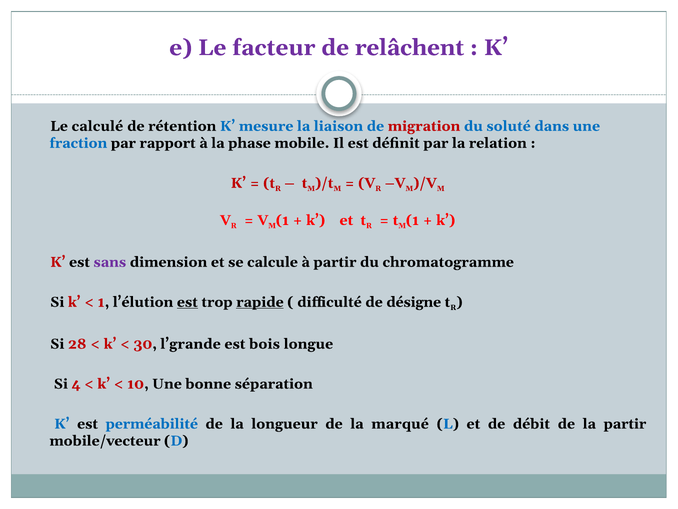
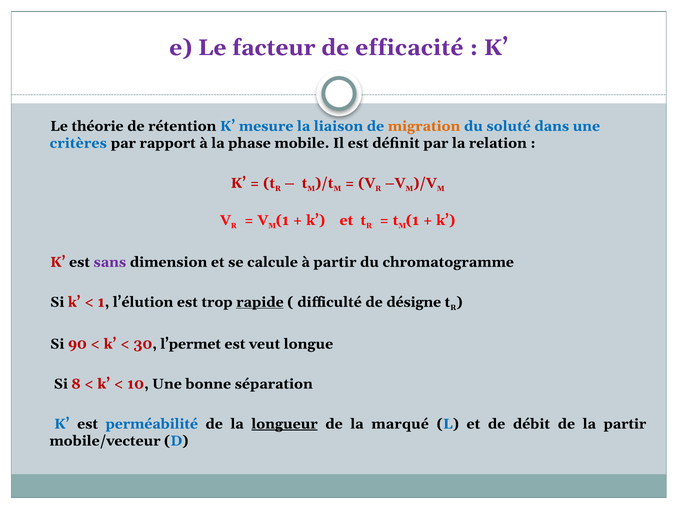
relâchent: relâchent -> efficacité
calculé: calculé -> théorie
migration colour: red -> orange
fraction: fraction -> critères
est at (187, 302) underline: present -> none
28: 28 -> 90
l’grande: l’grande -> l’permet
bois: bois -> veut
4: 4 -> 8
longueur underline: none -> present
